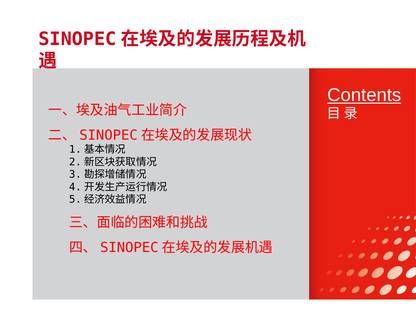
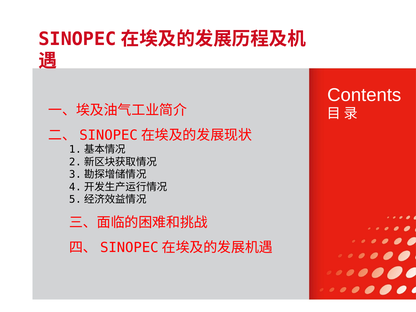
Contents underline: present -> none
